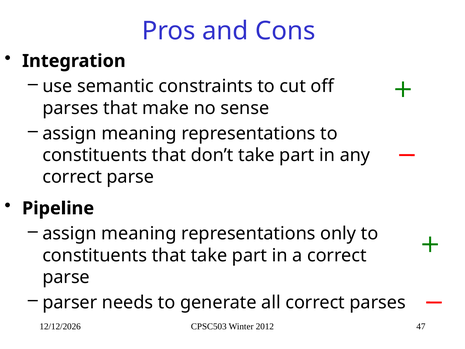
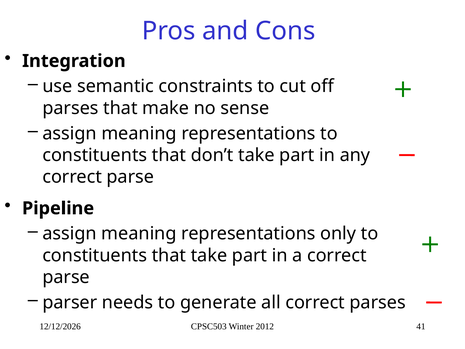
47: 47 -> 41
